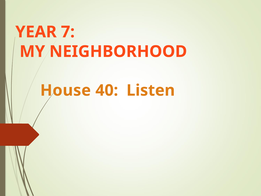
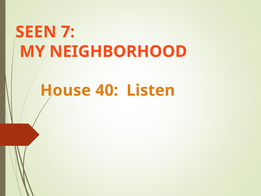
YEAR: YEAR -> SEEN
